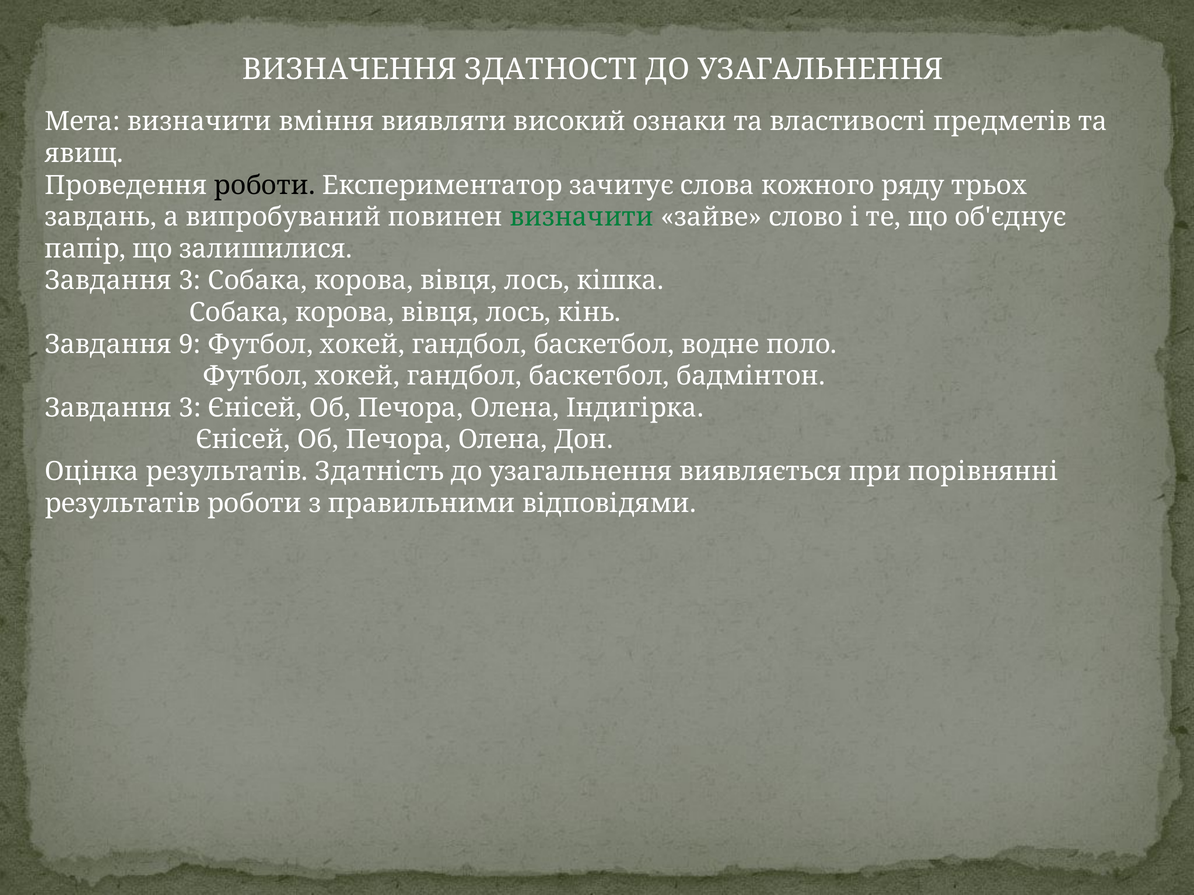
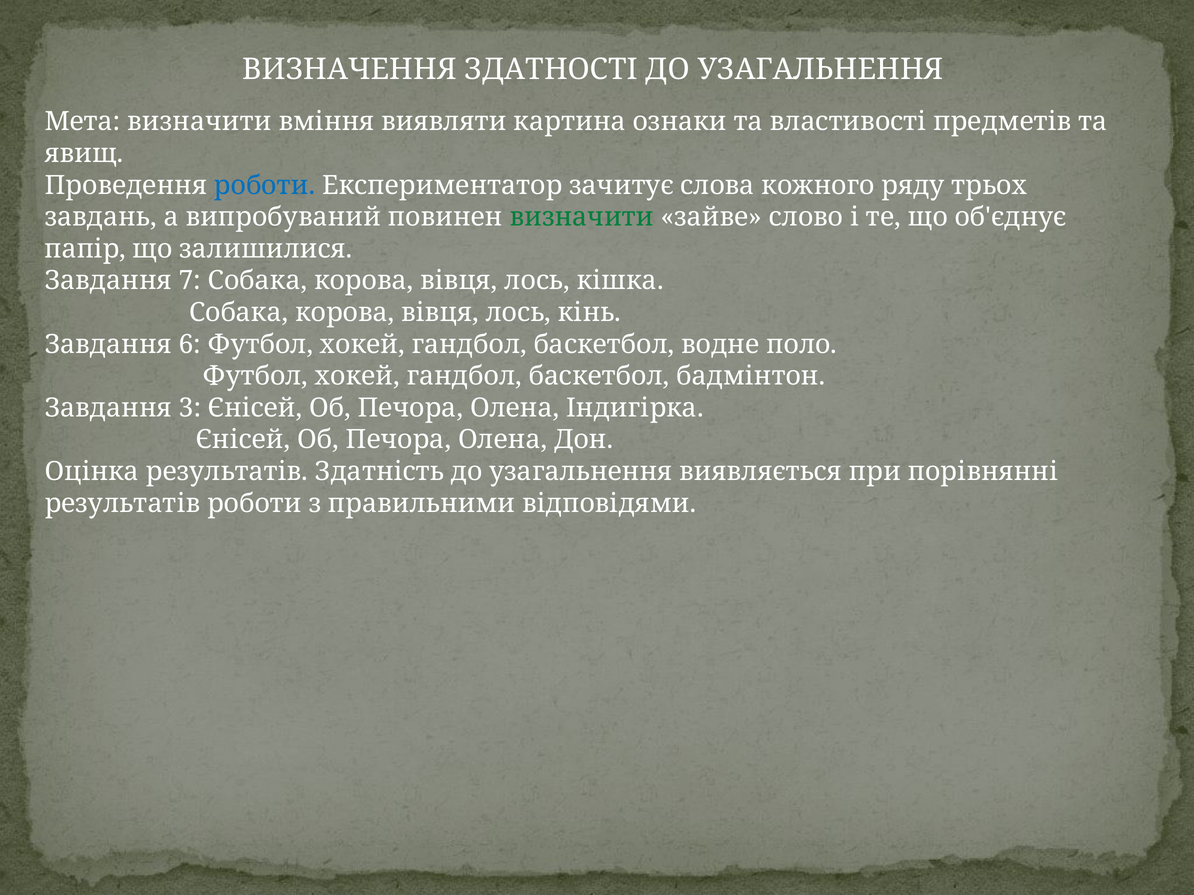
високий: високий -> картина
роботи at (265, 185) colour: black -> blue
3 at (190, 281): 3 -> 7
9: 9 -> 6
